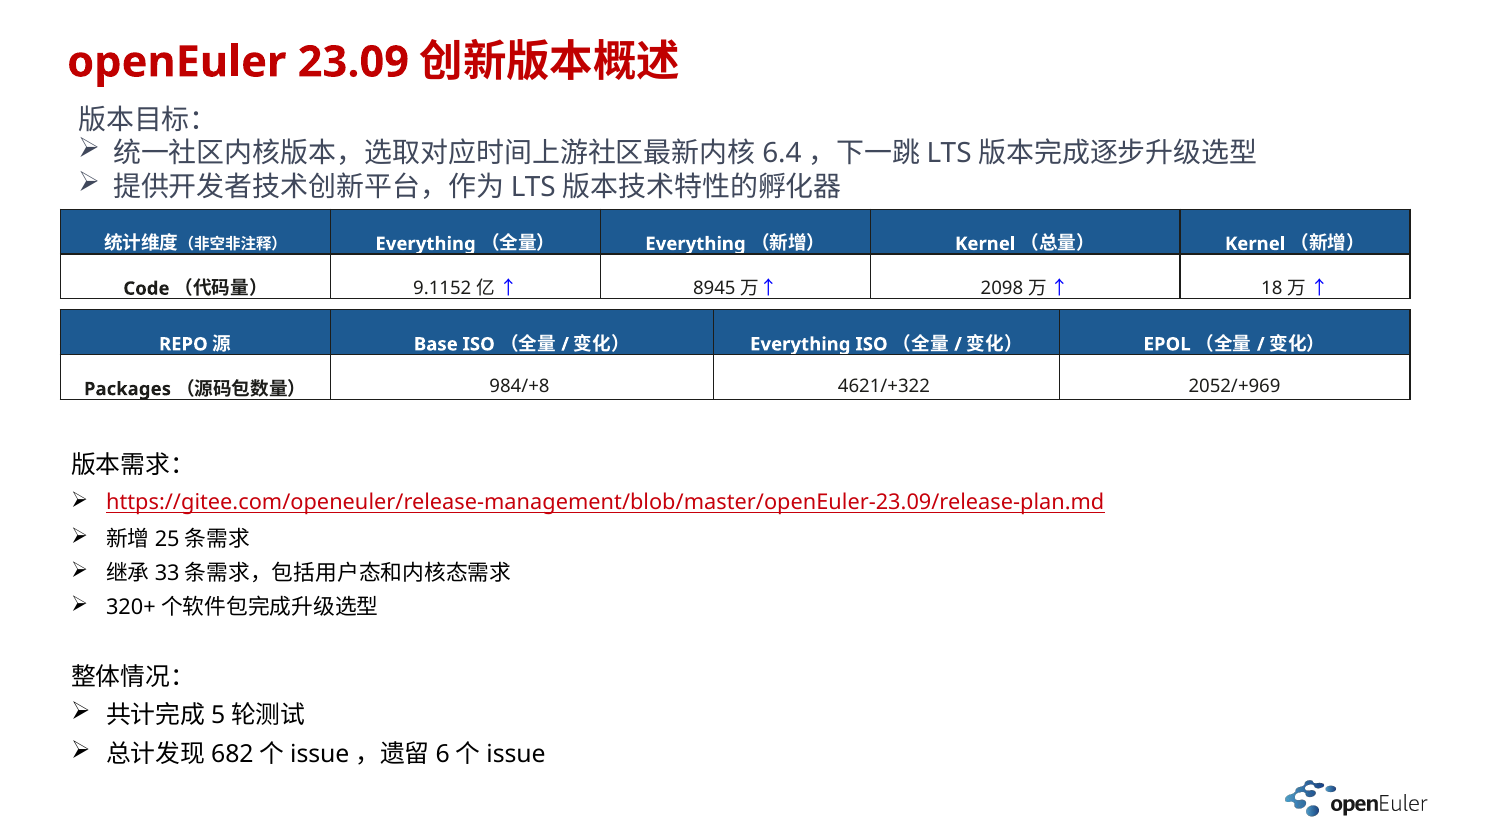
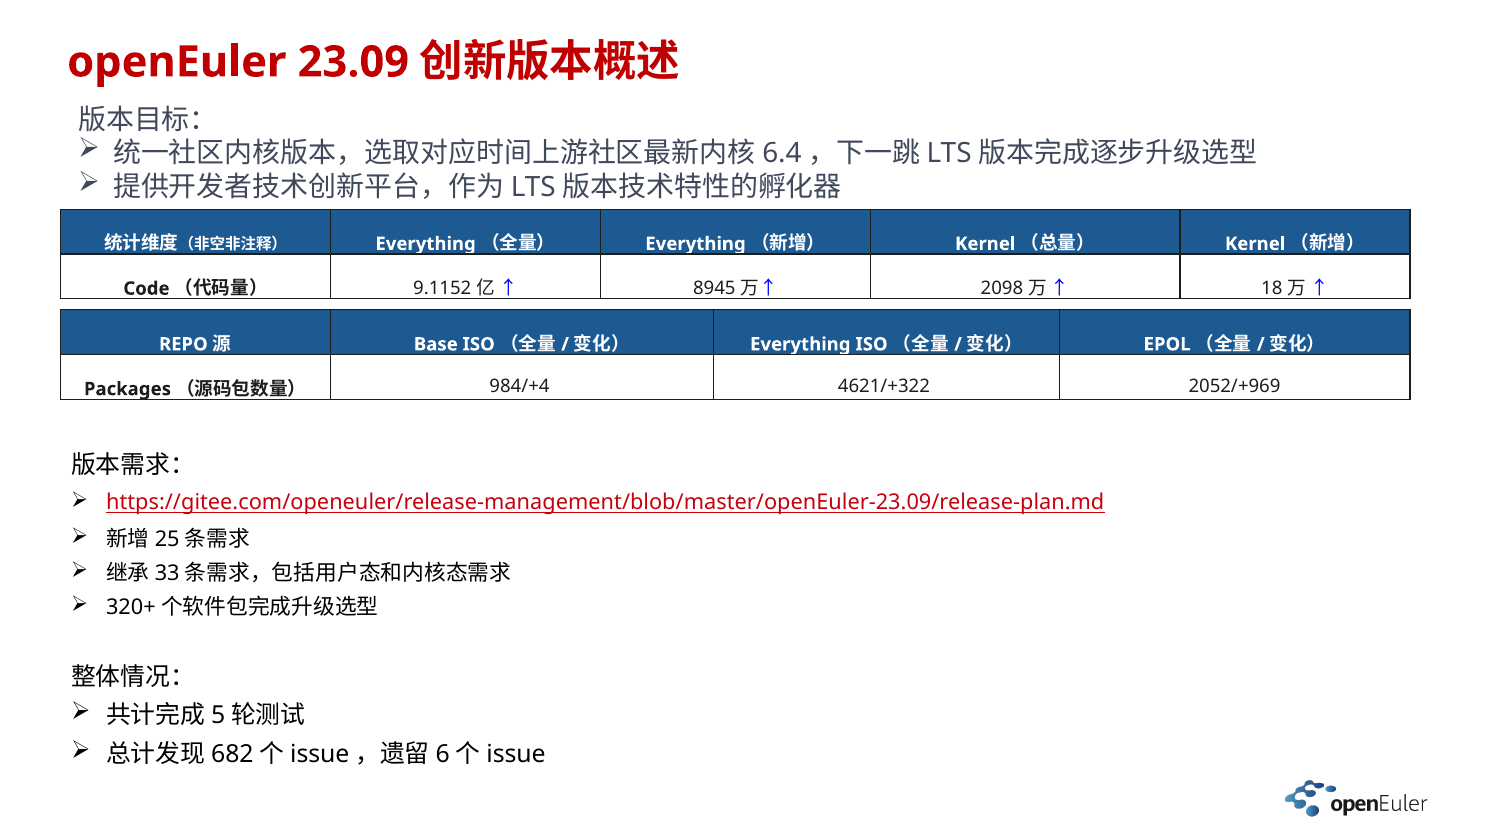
984/+8: 984/+8 -> 984/+4
